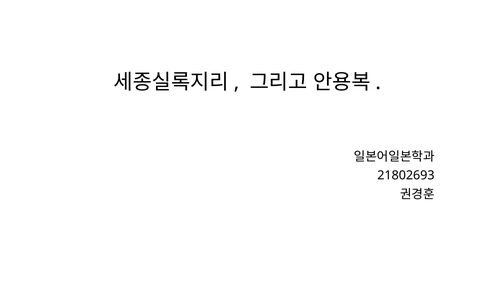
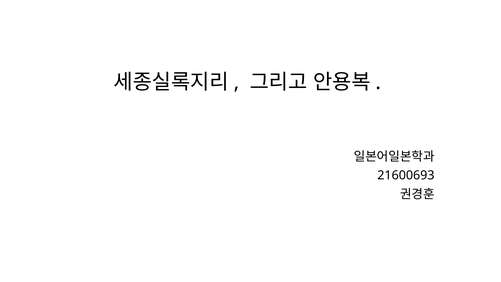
21802693: 21802693 -> 21600693
